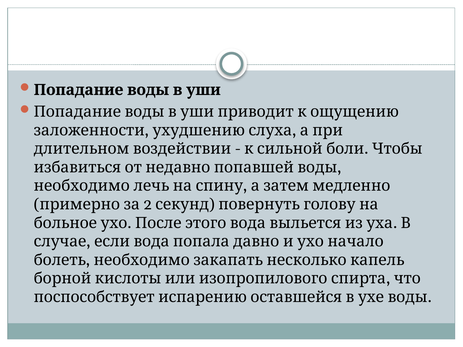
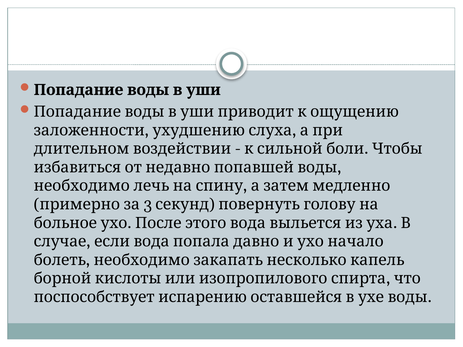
2: 2 -> 3
